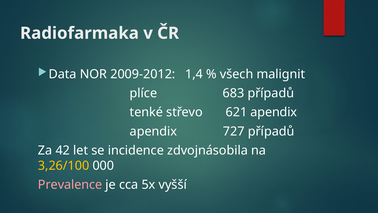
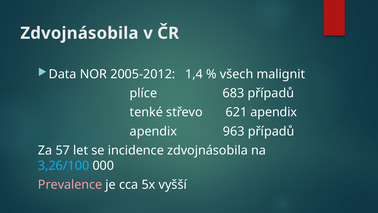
Radiofarmaka at (79, 33): Radiofarmaka -> Zdvojnásobila
2009-2012: 2009-2012 -> 2005-2012
727: 727 -> 963
42: 42 -> 57
3,26/100 colour: yellow -> light blue
